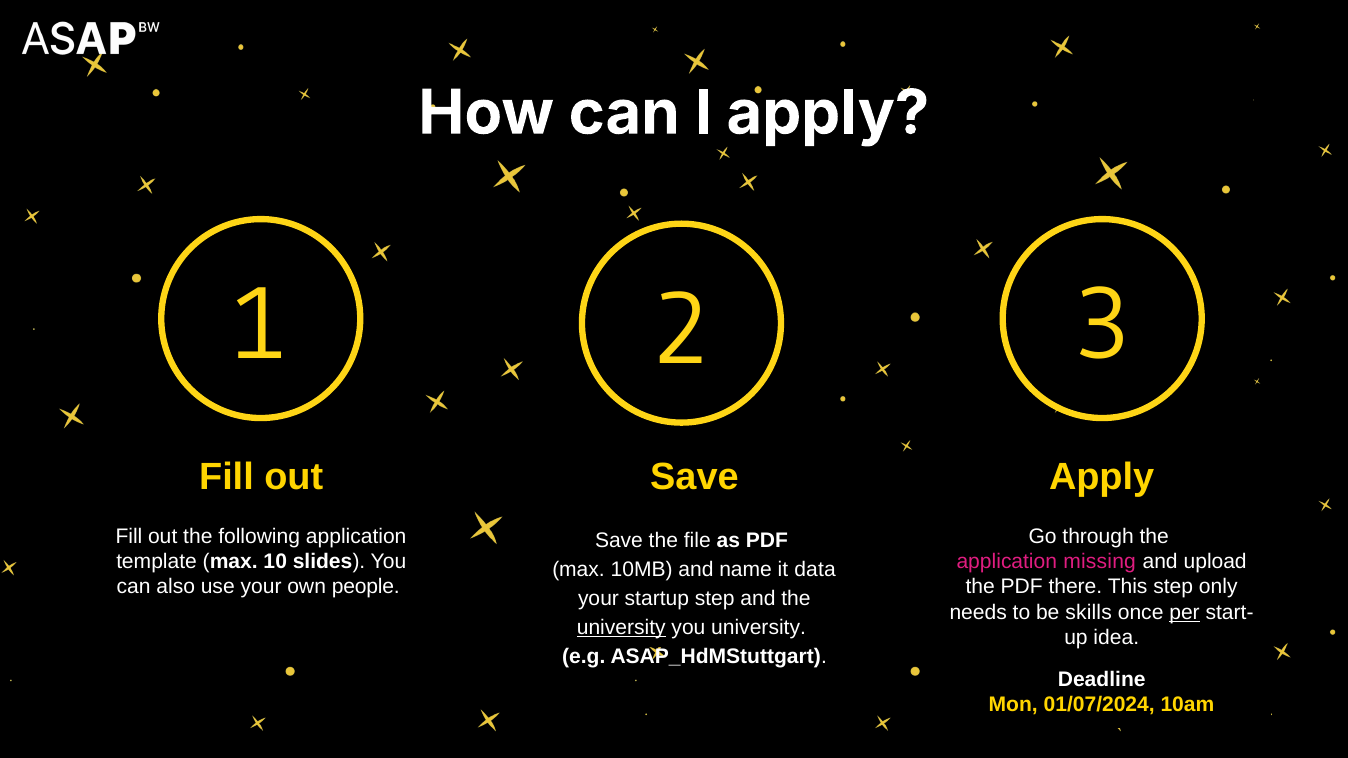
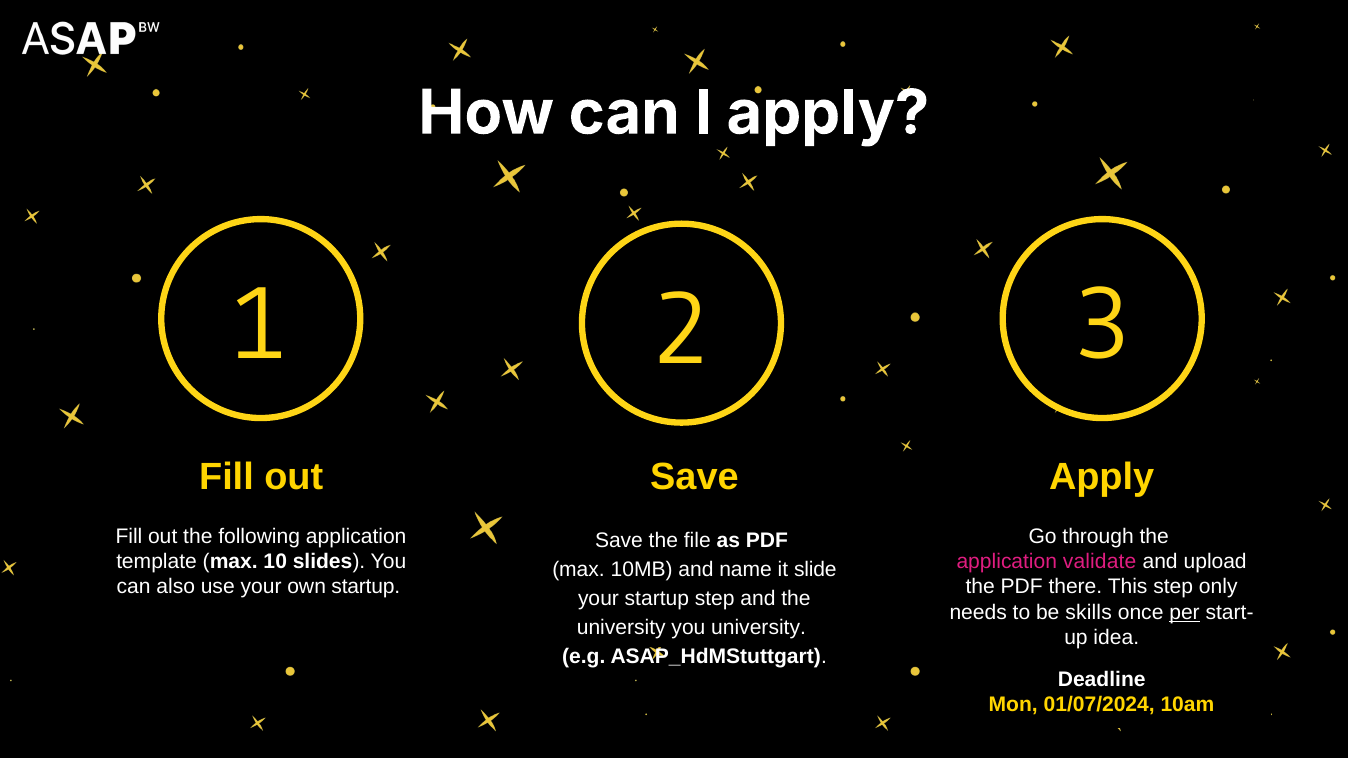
missing: missing -> validate
data: data -> slide
own people: people -> startup
university at (621, 627) underline: present -> none
